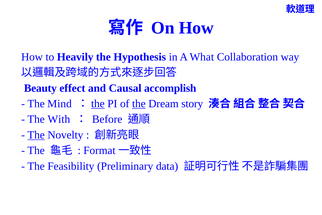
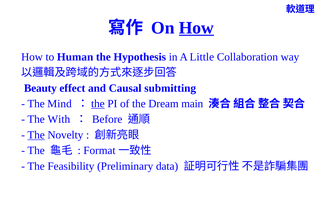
How at (196, 28) underline: none -> present
Heavily: Heavily -> Human
What: What -> Little
accomplish: accomplish -> submitting
the at (139, 104) underline: present -> none
story: story -> main
